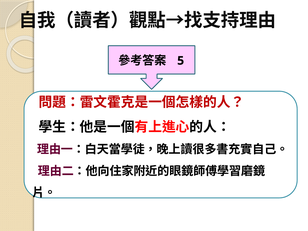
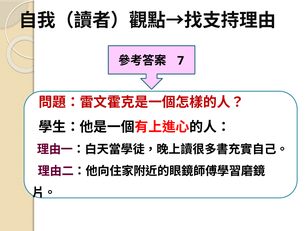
5: 5 -> 7
